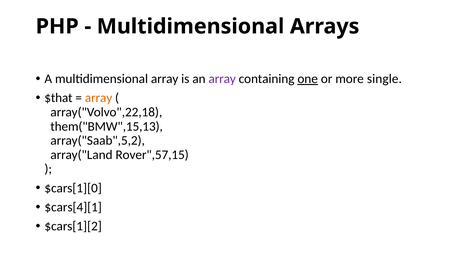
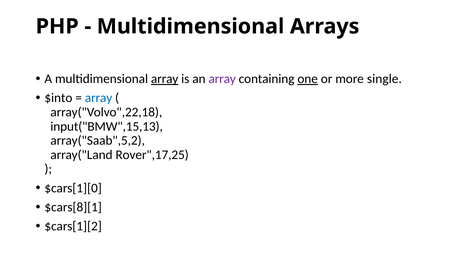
array at (165, 79) underline: none -> present
$that: $that -> $into
array at (99, 98) colour: orange -> blue
them("BMW",15,13: them("BMW",15,13 -> input("BMW",15,13
Rover",57,15: Rover",57,15 -> Rover",17,25
$cars[4][1: $cars[4][1 -> $cars[8][1
